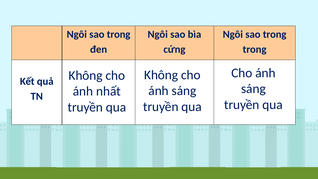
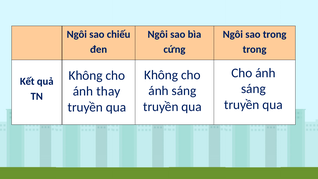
trong at (119, 34): trong -> chiếu
nhất: nhất -> thay
